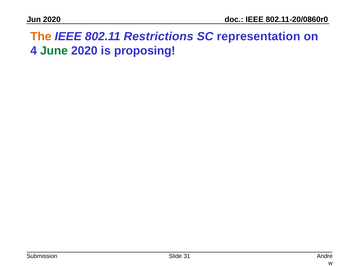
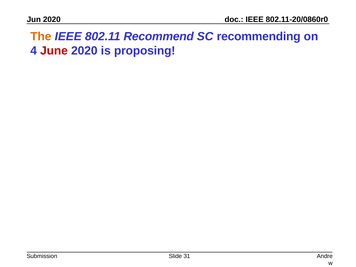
Restrictions: Restrictions -> Recommend
representation: representation -> recommending
June colour: green -> red
